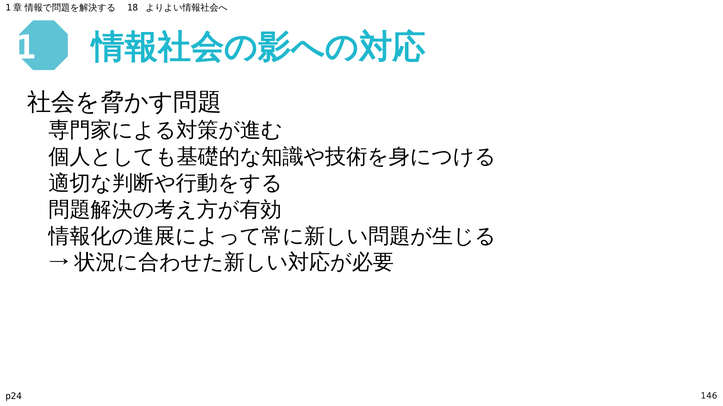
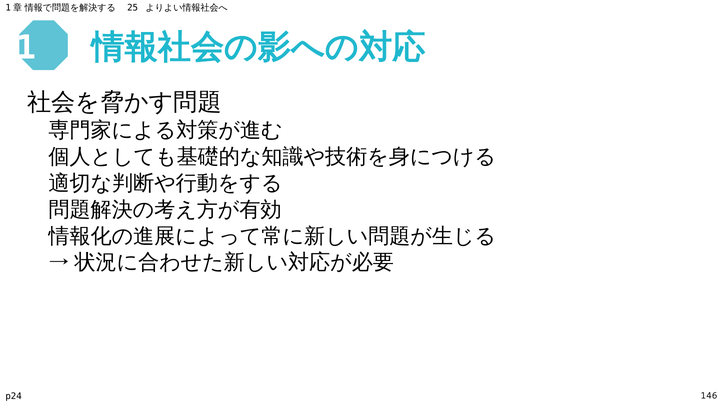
18: 18 -> 25
